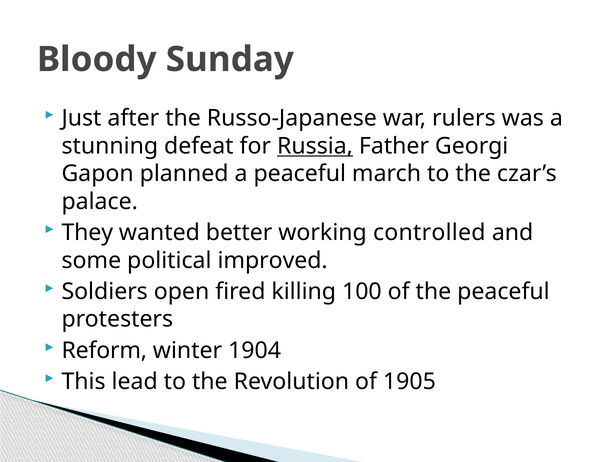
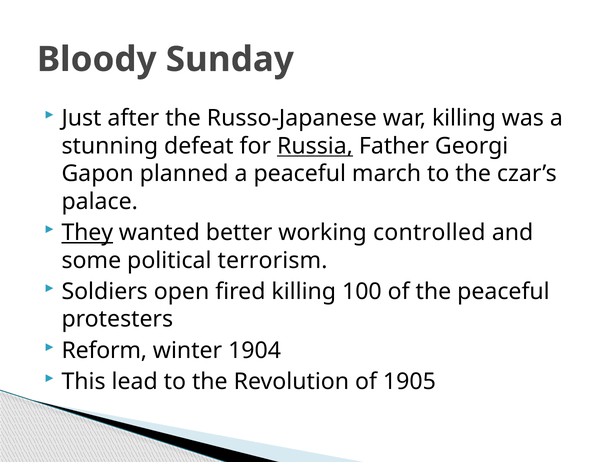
war rulers: rulers -> killing
They underline: none -> present
improved: improved -> terrorism
